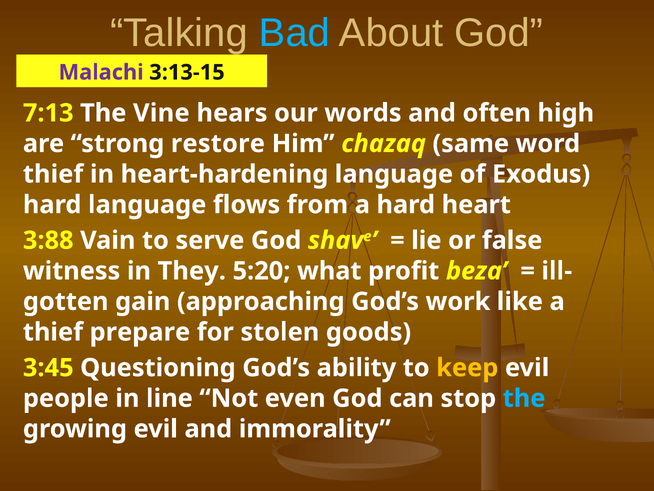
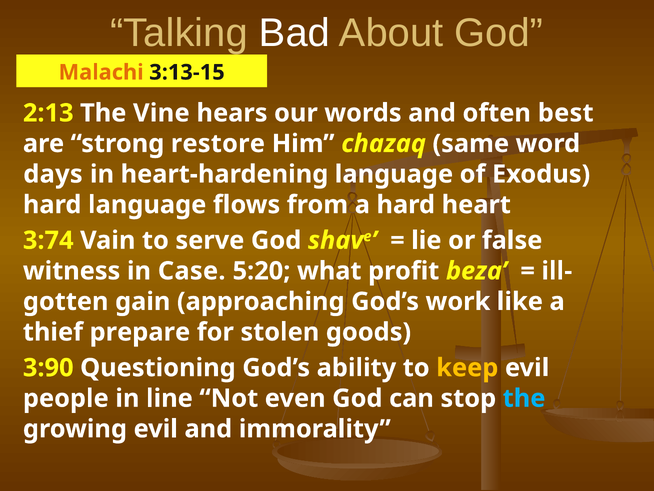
Bad colour: light blue -> white
Malachi colour: purple -> orange
7:13: 7:13 -> 2:13
high: high -> best
thief at (53, 174): thief -> days
3:88: 3:88 -> 3:74
They: They -> Case
3:45: 3:45 -> 3:90
